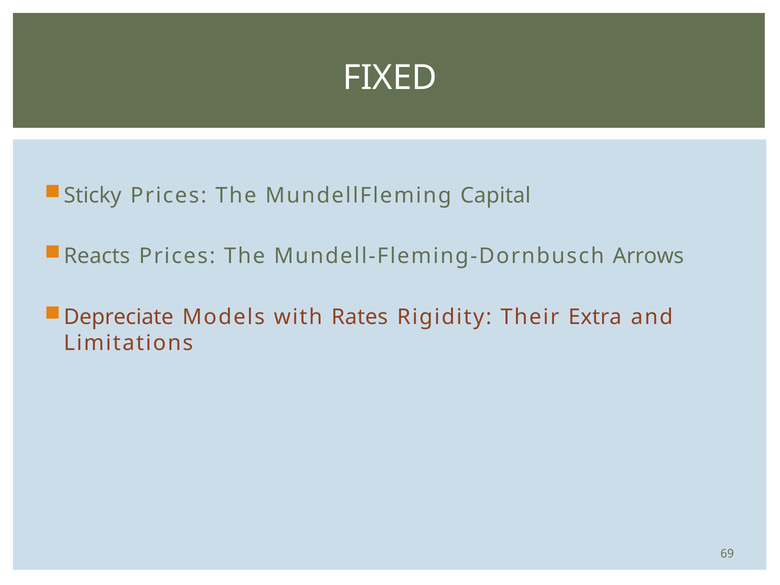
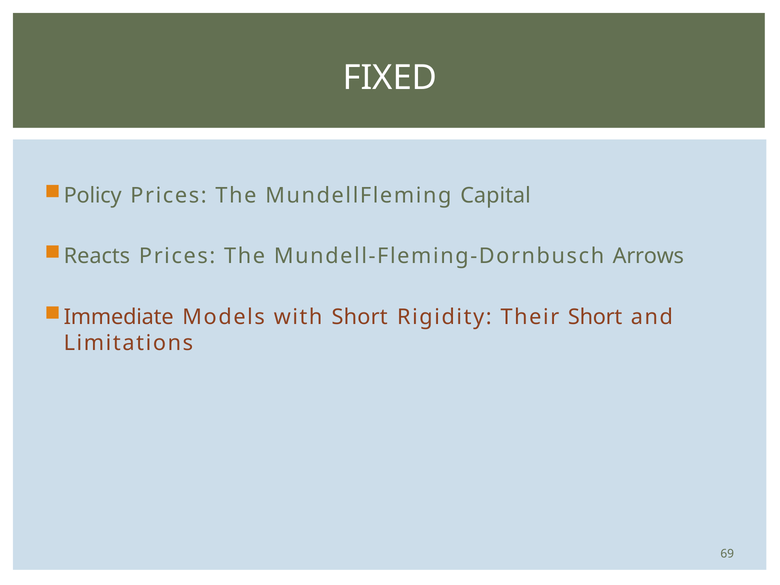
Sticky: Sticky -> Policy
Depreciate: Depreciate -> Immediate
with Rates: Rates -> Short
Their Extra: Extra -> Short
